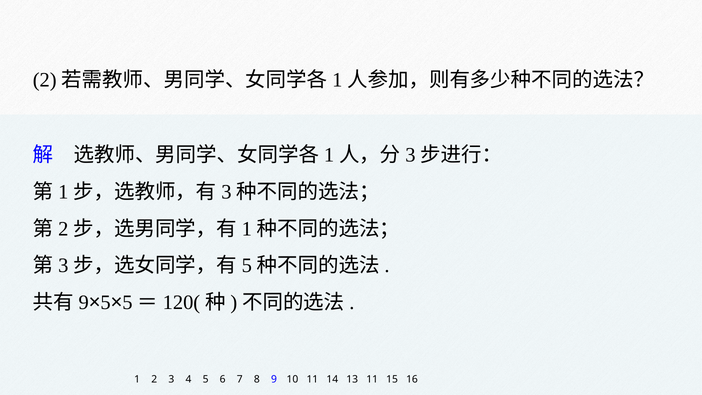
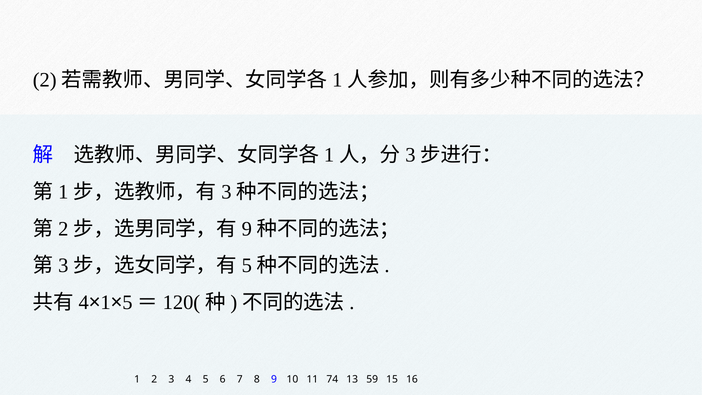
1 at (247, 229): 1 -> 9
9 at (84, 303): 9 -> 4
5 at (106, 303): 5 -> 1
14: 14 -> 74
13 11: 11 -> 59
